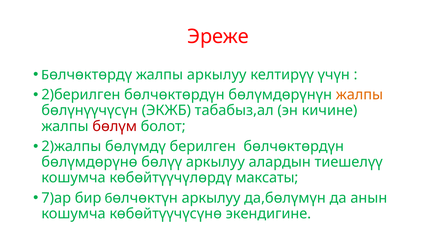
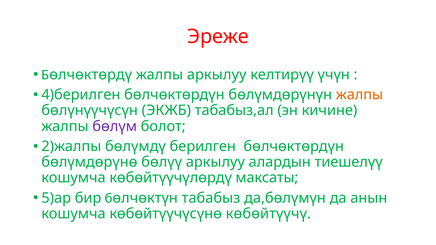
2)берилген: 2)берилген -> 4)берилген
бѳлүм colour: red -> purple
7)ар: 7)ар -> 5)ар
аркылуу at (211, 198): аркылуу -> табабыз
экендигине: экендигине -> кѳбѳйтүүчү
